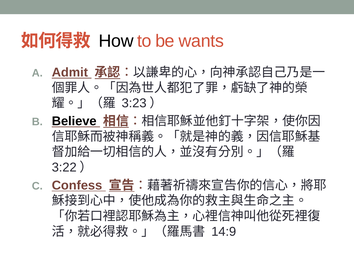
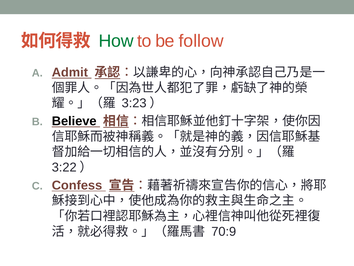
How colour: black -> green
wants: wants -> follow
14:9: 14:9 -> 70:9
